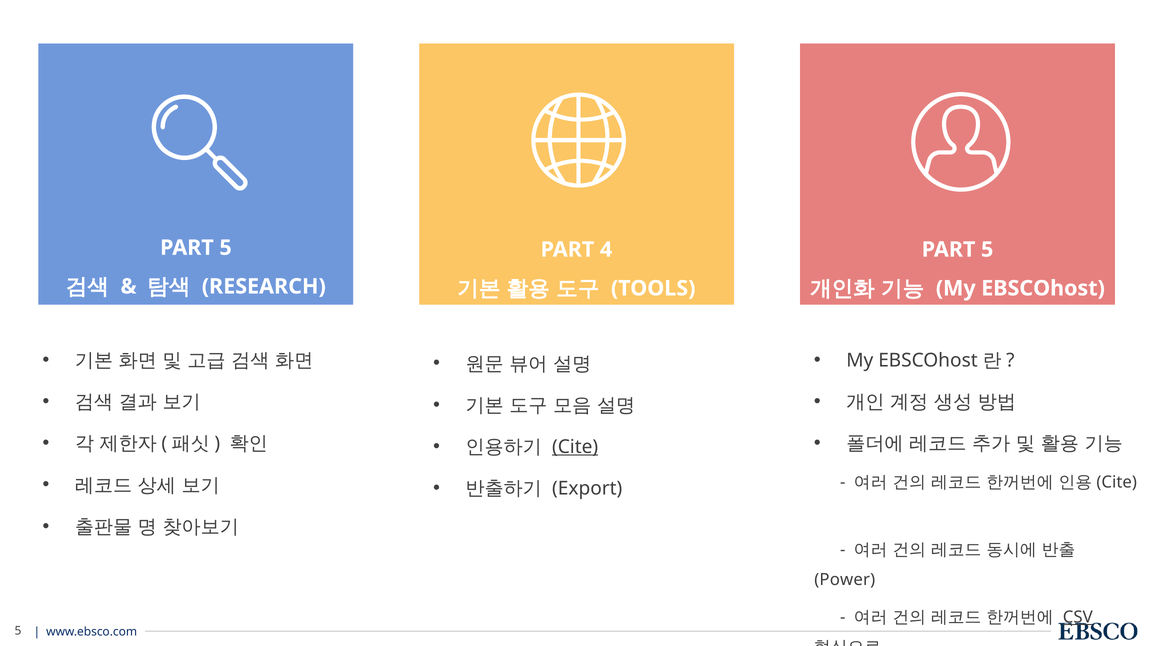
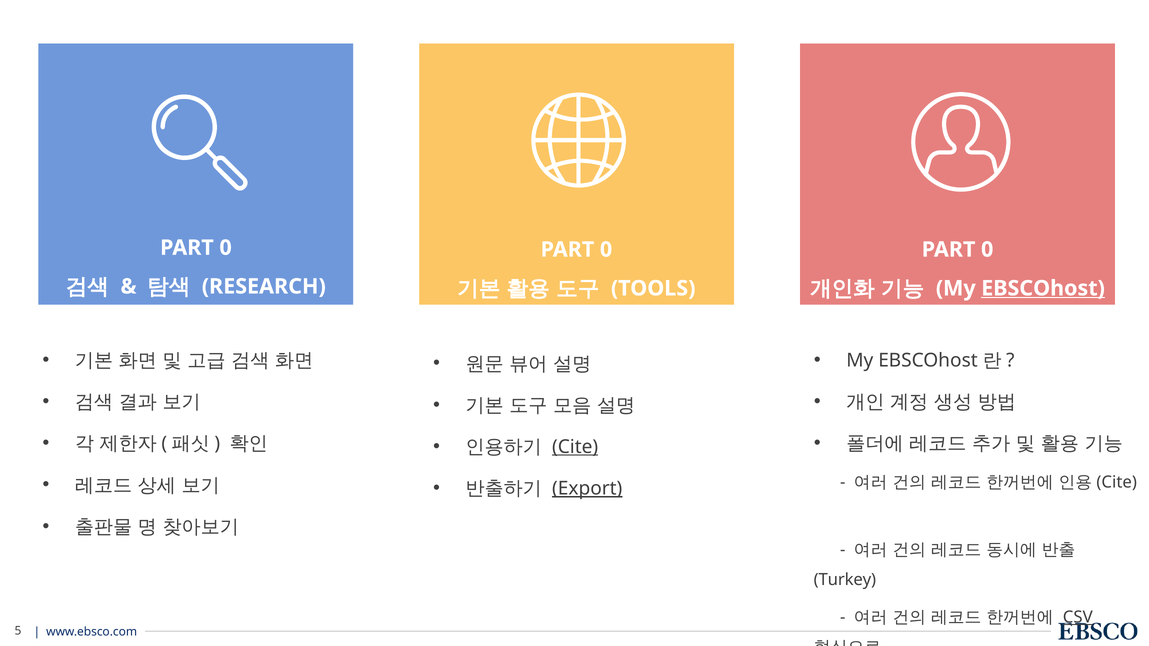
5 at (226, 248): 5 -> 0
4 at (606, 250): 4 -> 0
5 at (987, 250): 5 -> 0
EBSCOhost underline: none -> present
Export underline: none -> present
Power: Power -> Turkey
